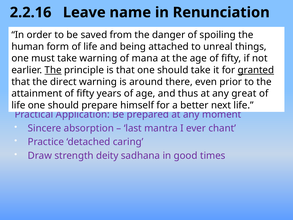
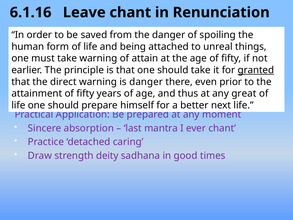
2.2.16: 2.2.16 -> 6.1.16
Leave name: name -> chant
mana: mana -> attain
The at (53, 70) underline: present -> none
is around: around -> danger
